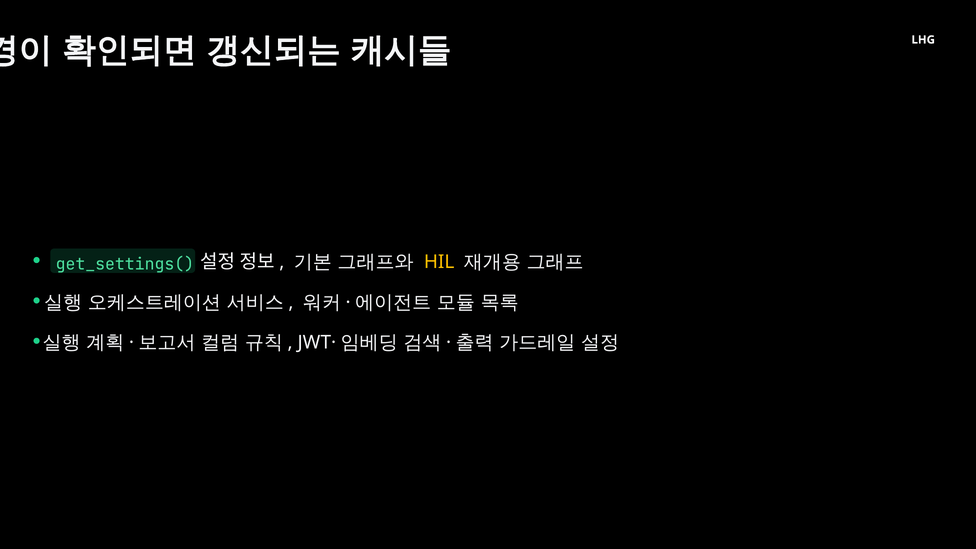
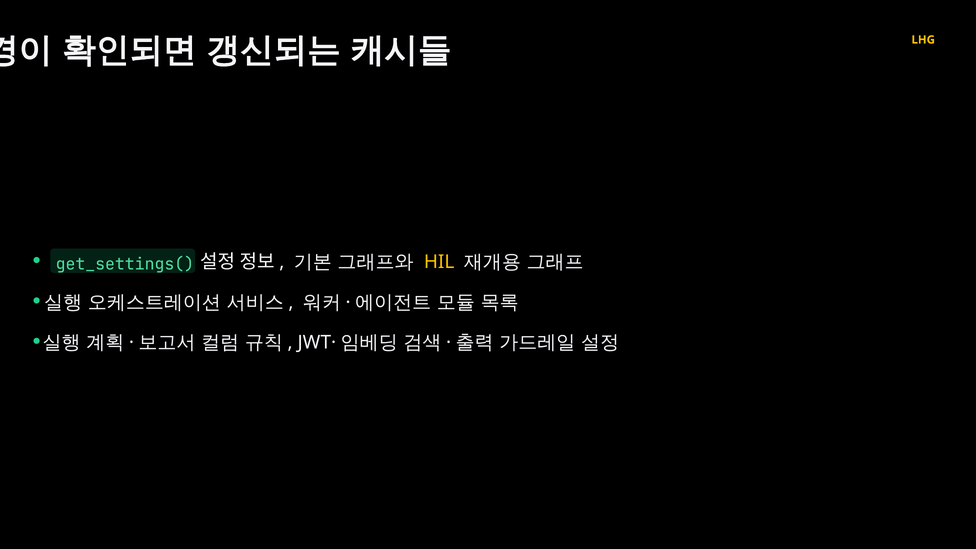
LHG colour: white -> yellow
